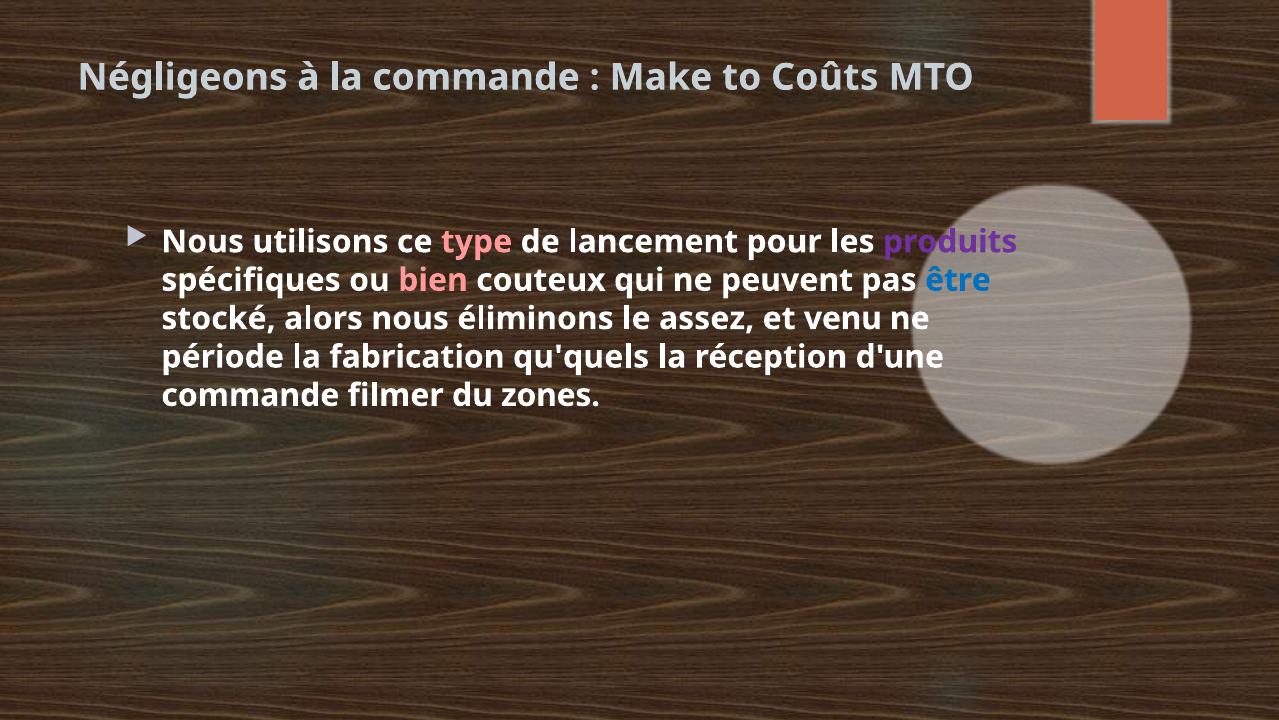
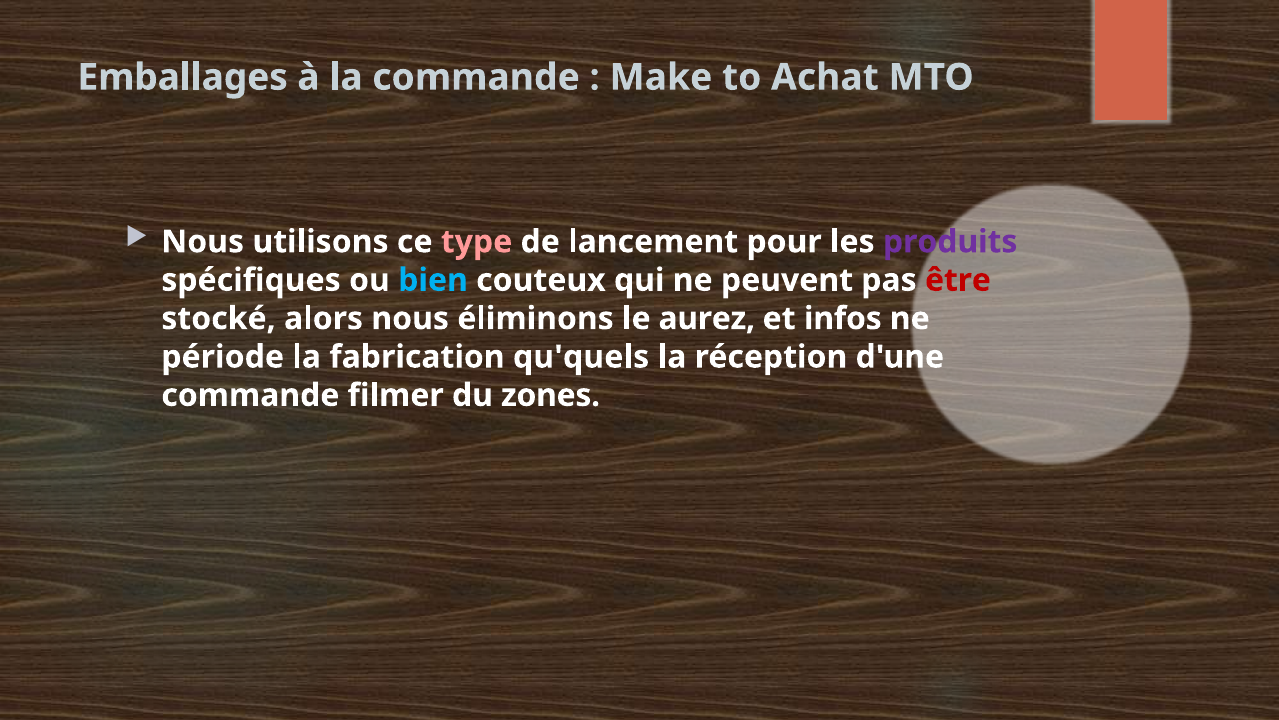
Négligeons: Négligeons -> Emballages
Coûts: Coûts -> Achat
bien colour: pink -> light blue
être colour: blue -> red
assez: assez -> aurez
venu: venu -> infos
